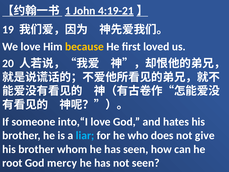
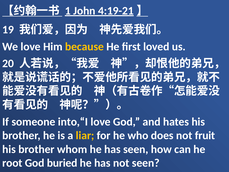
liar colour: light blue -> yellow
give: give -> fruit
mercy: mercy -> buried
